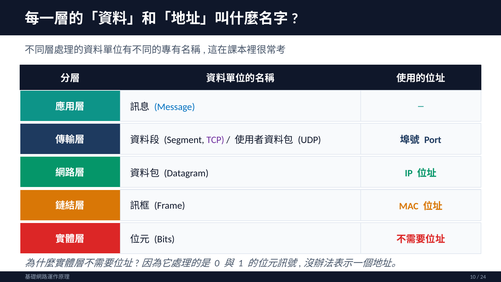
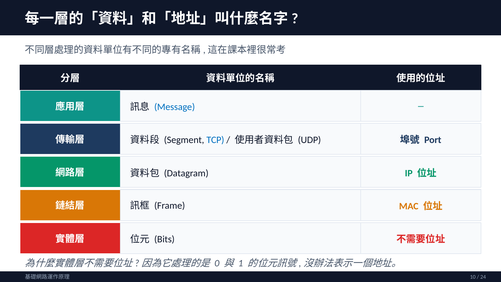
TCP colour: purple -> blue
